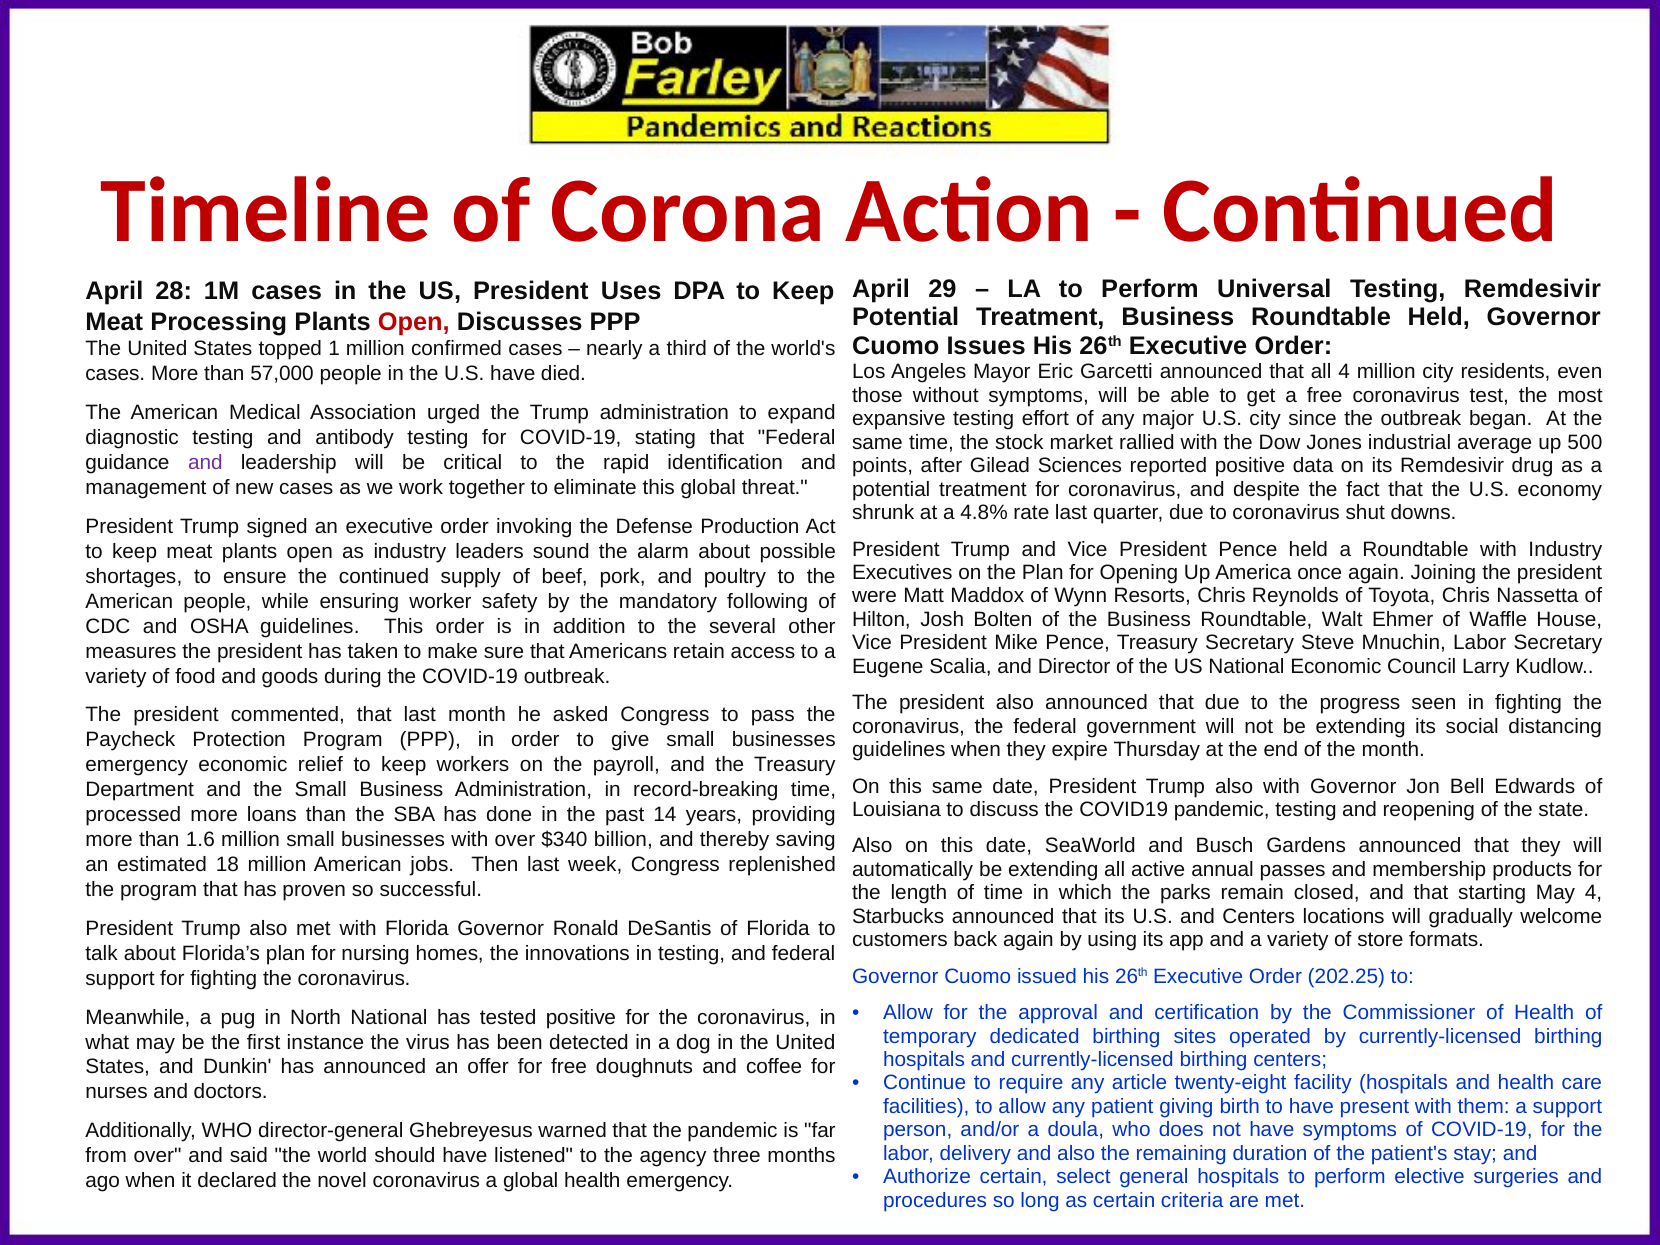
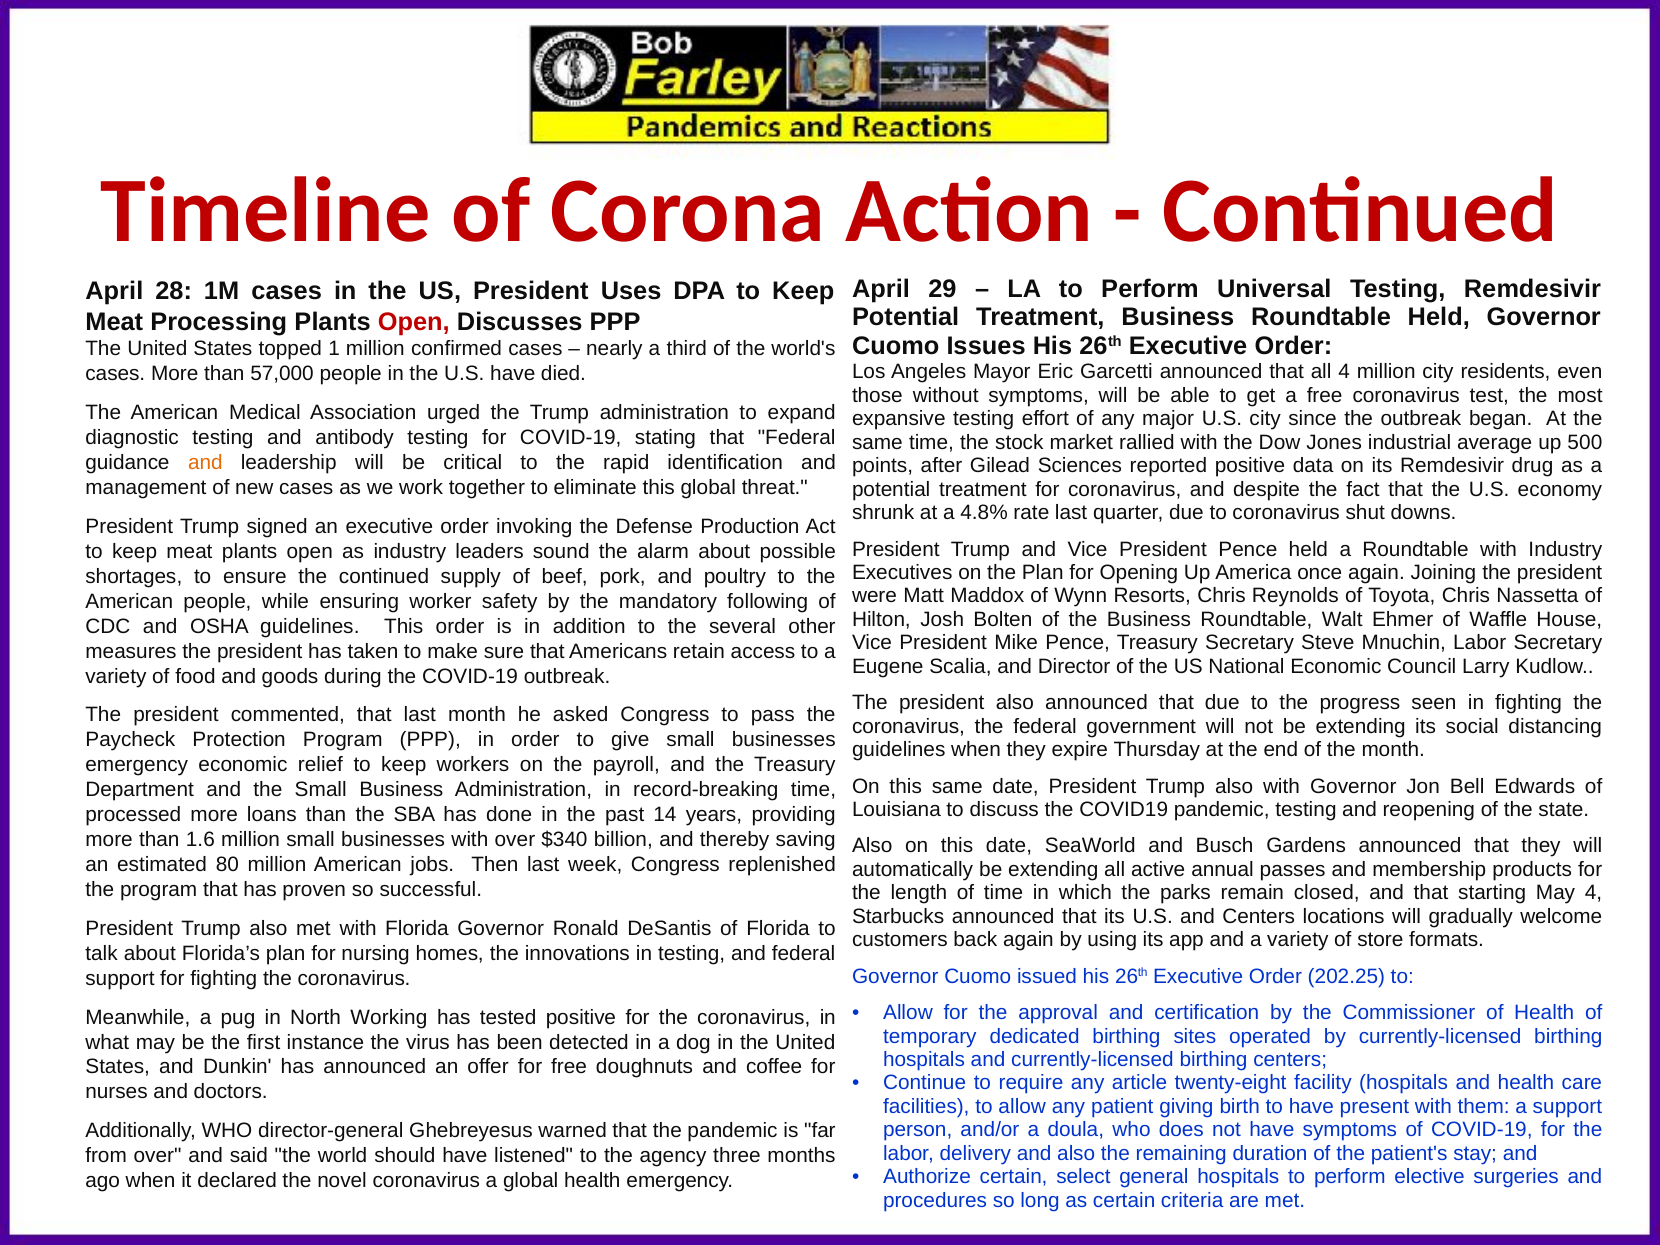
and at (205, 463) colour: purple -> orange
18: 18 -> 80
North National: National -> Working
